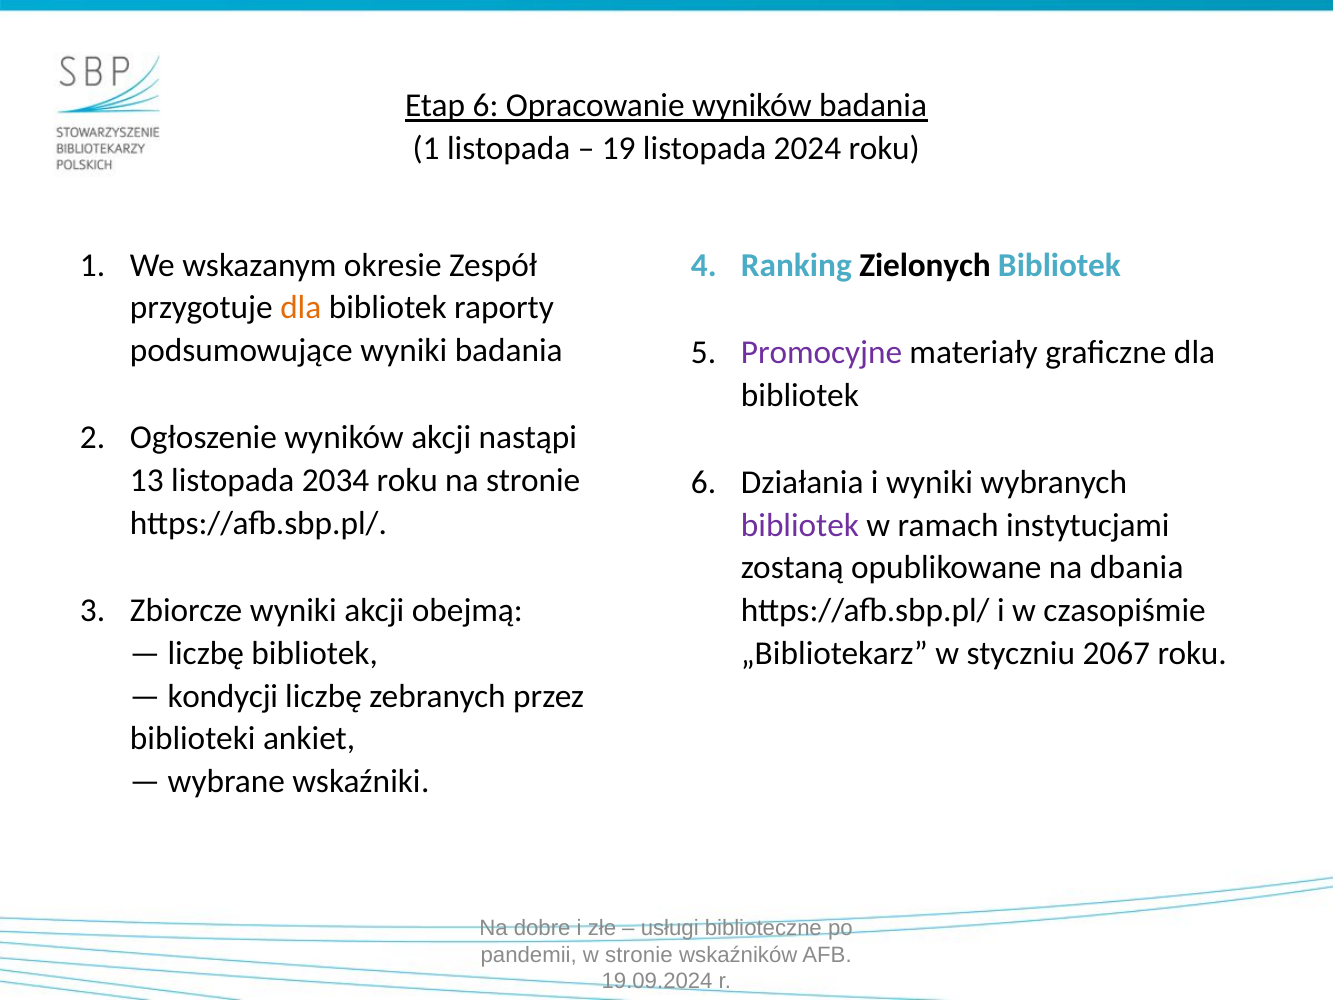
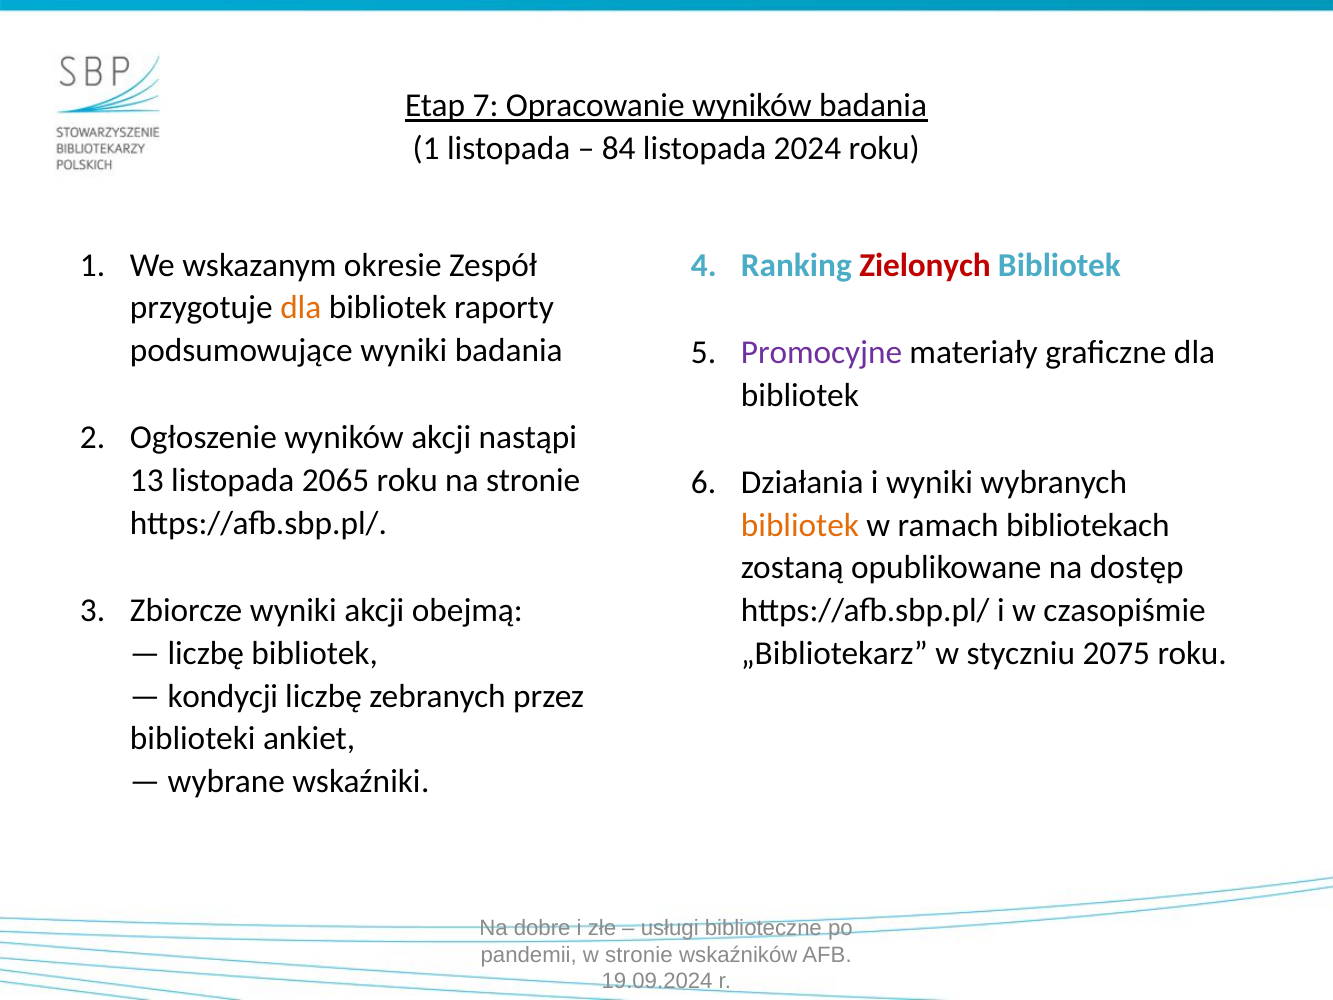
Etap 6: 6 -> 7
19: 19 -> 84
Zielonych colour: black -> red
2034: 2034 -> 2065
bibliotek at (800, 525) colour: purple -> orange
instytucjami: instytucjami -> bibliotekach
dbania: dbania -> dostęp
2067: 2067 -> 2075
